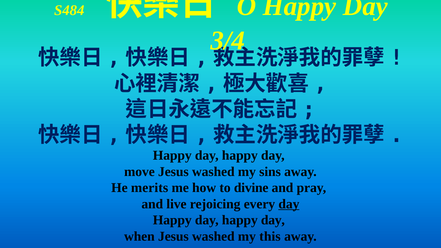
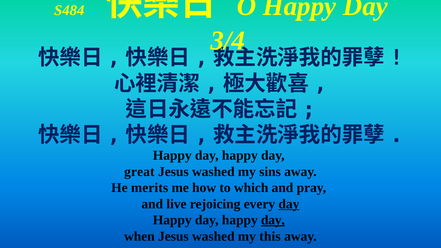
move: move -> great
divine: divine -> which
day at (273, 220) underline: none -> present
